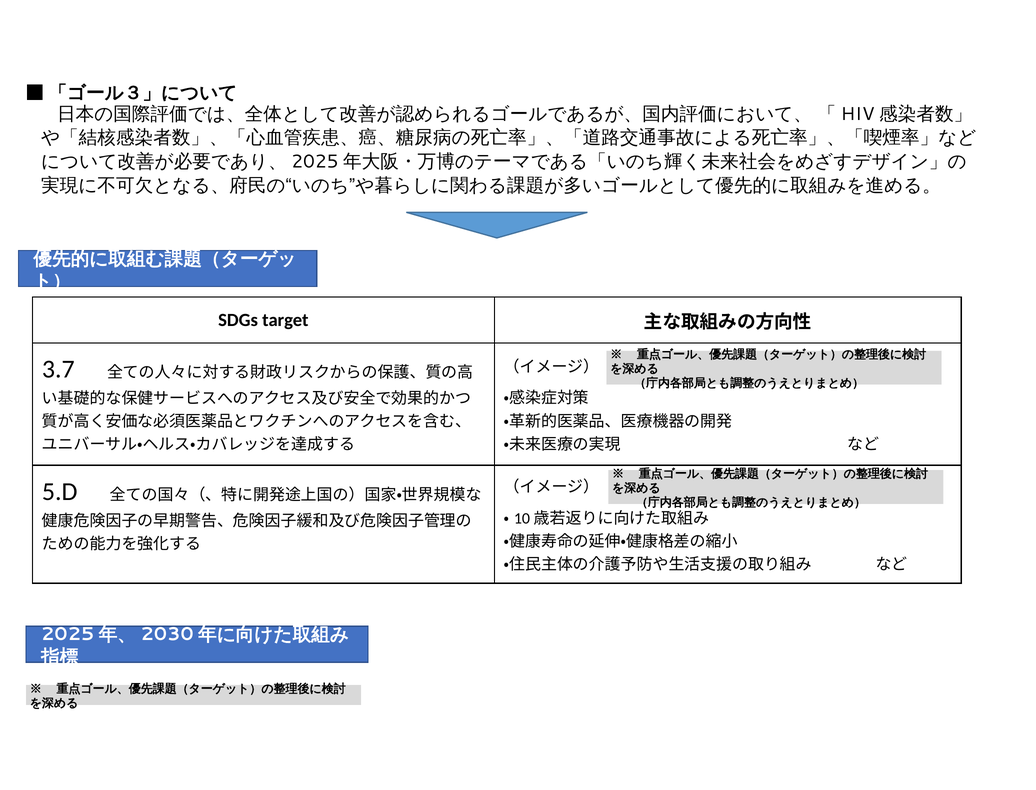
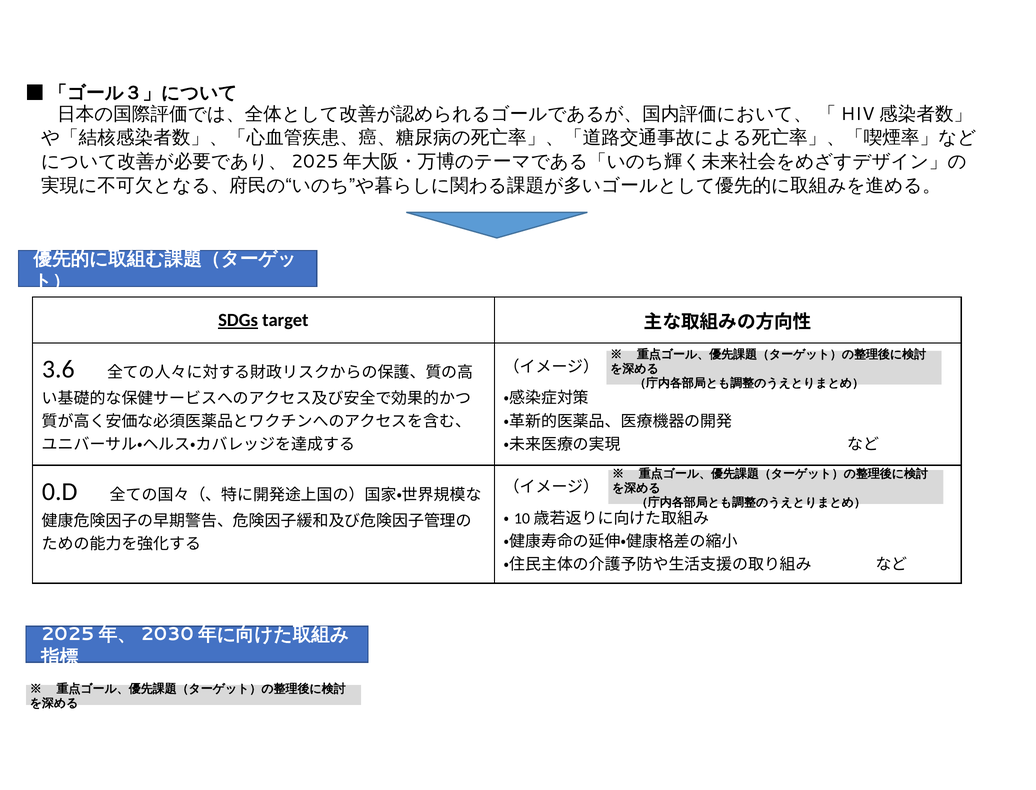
SDGs underline: none -> present
3.7: 3.7 -> 3.6
5.D: 5.D -> 0.D
